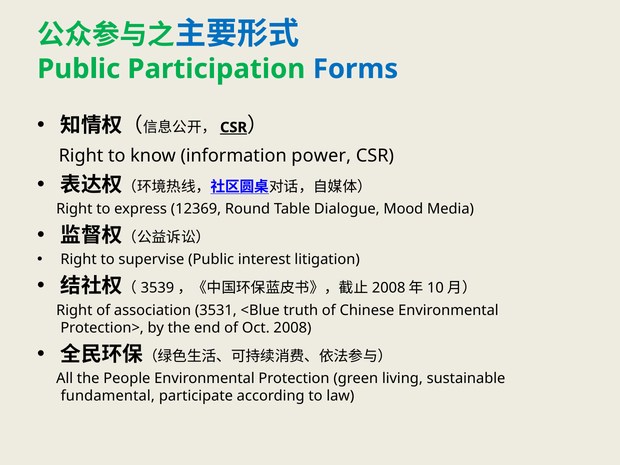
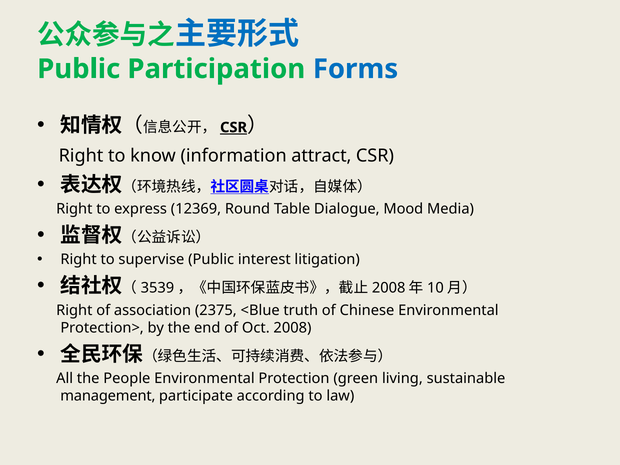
power: power -> attract
3531: 3531 -> 2375
fundamental: fundamental -> management
